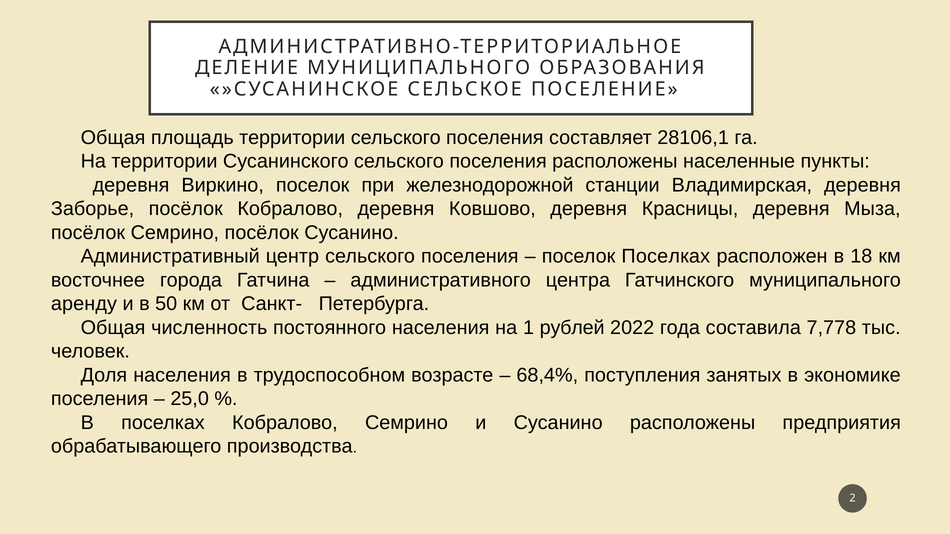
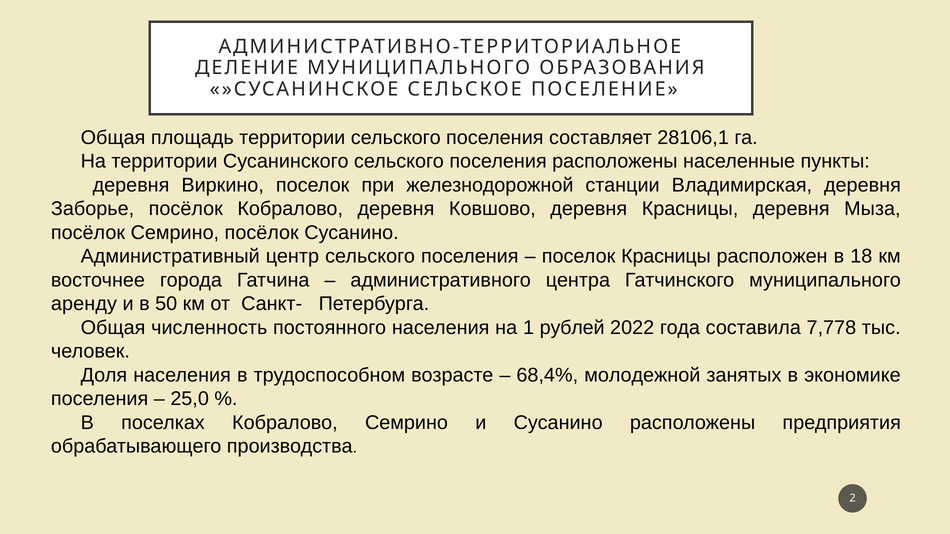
поселок Поселках: Поселках -> Красницы
поступления: поступления -> молодежной
